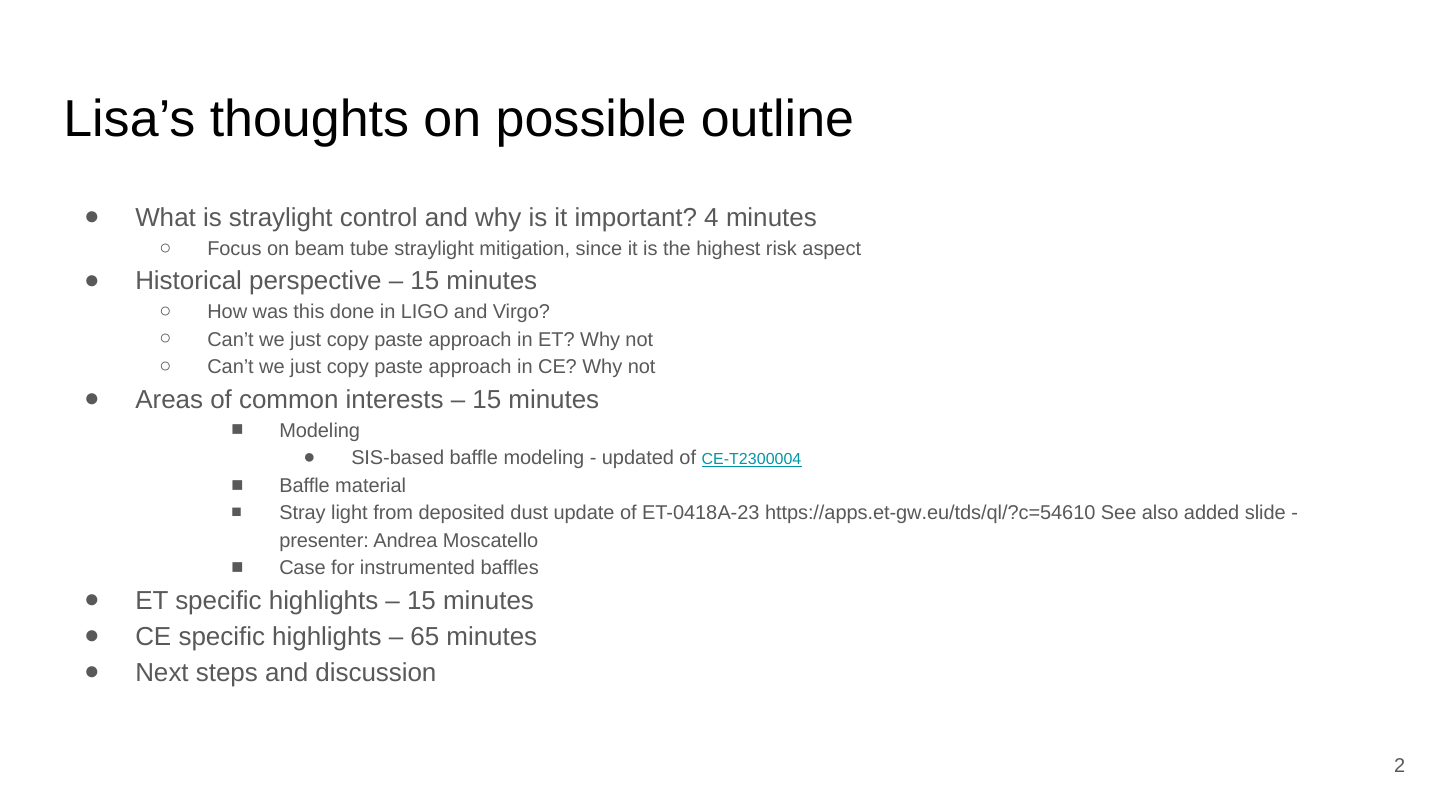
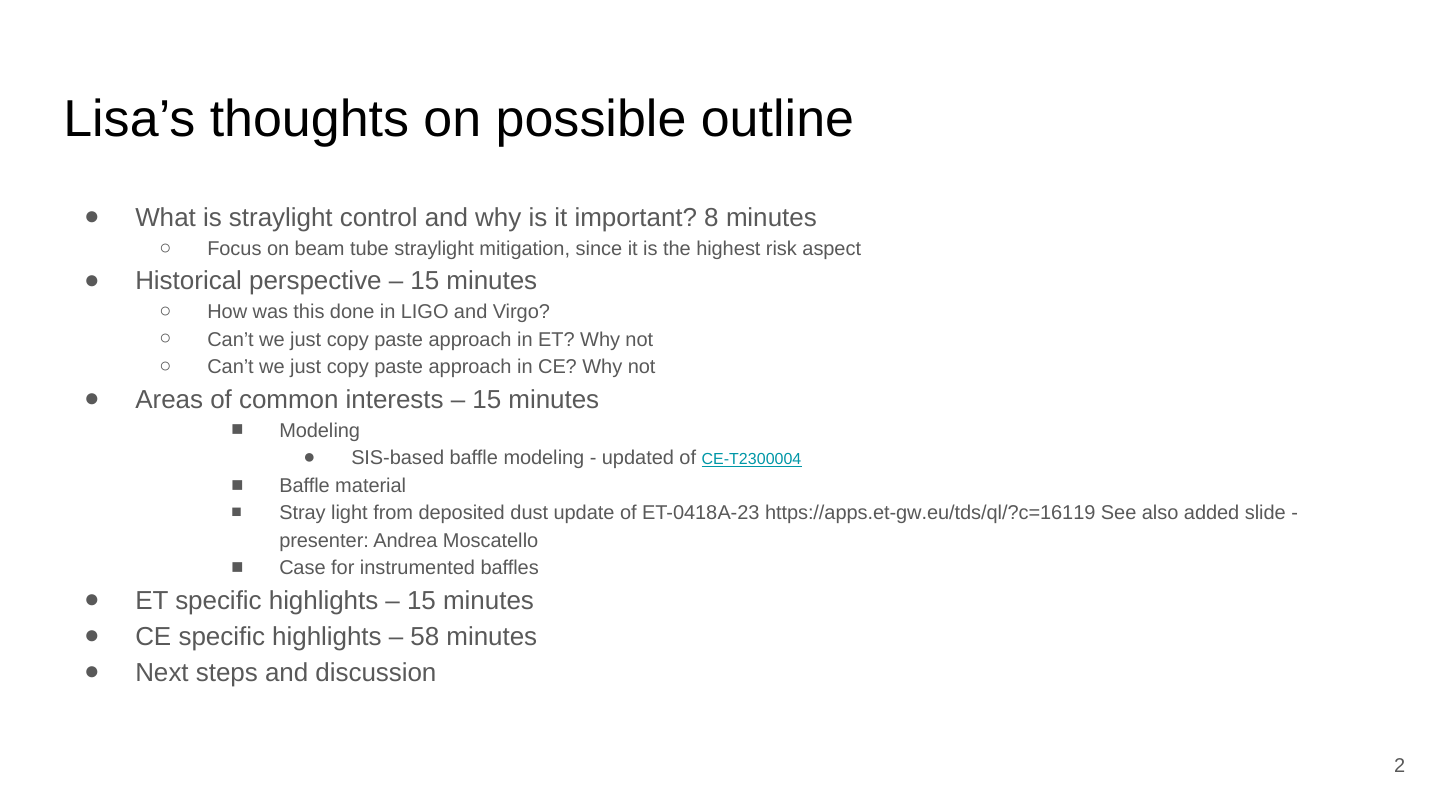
4: 4 -> 8
https://apps.et-gw.eu/tds/ql/?c=54610: https://apps.et-gw.eu/tds/ql/?c=54610 -> https://apps.et-gw.eu/tds/ql/?c=16119
65: 65 -> 58
